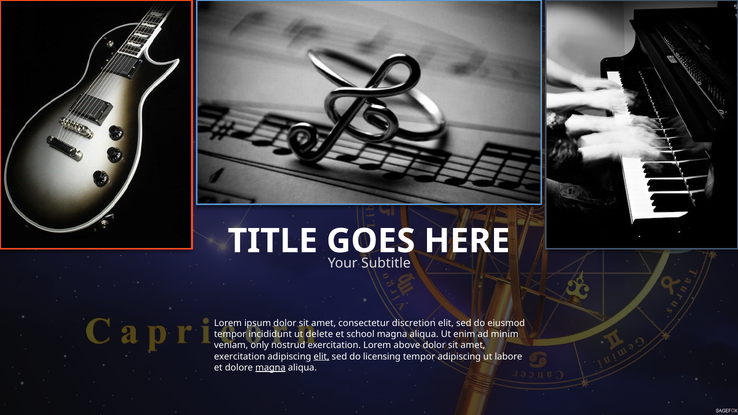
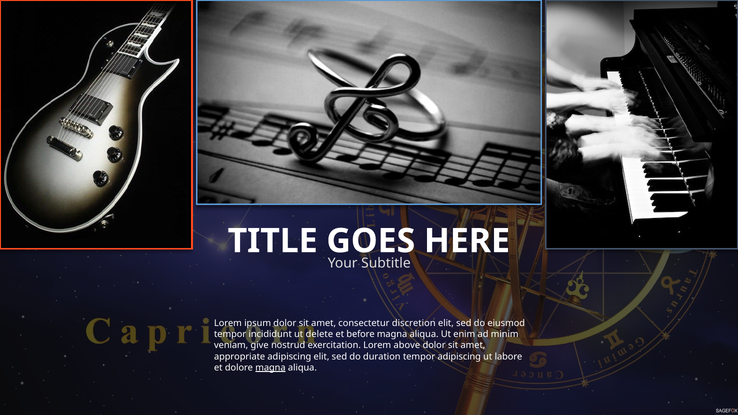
school: school -> before
only: only -> give
exercitation at (240, 357): exercitation -> appropriate
elit at (322, 357) underline: present -> none
licensing: licensing -> duration
